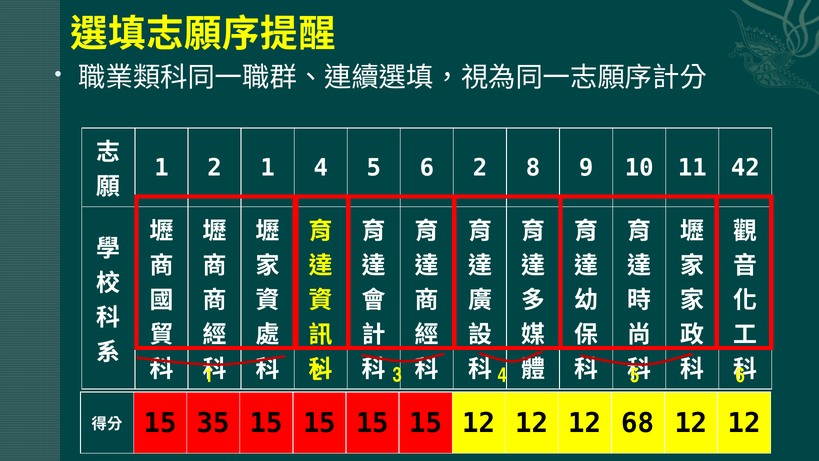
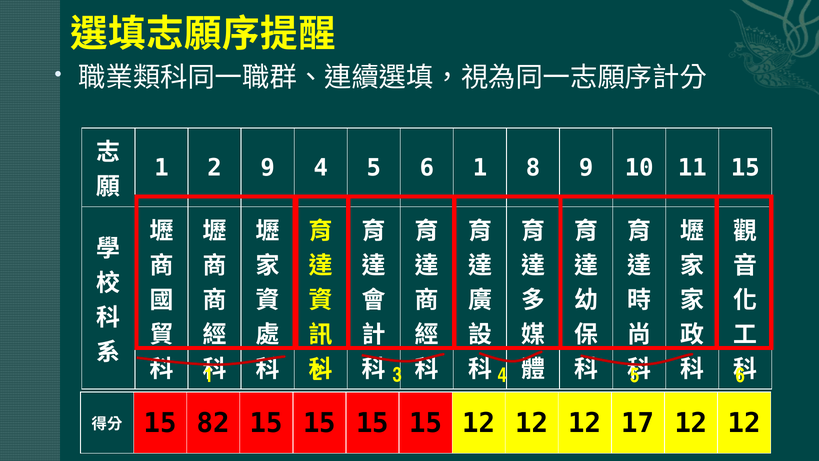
2 1: 1 -> 9
6 2: 2 -> 1
11 42: 42 -> 15
35: 35 -> 82
68: 68 -> 17
